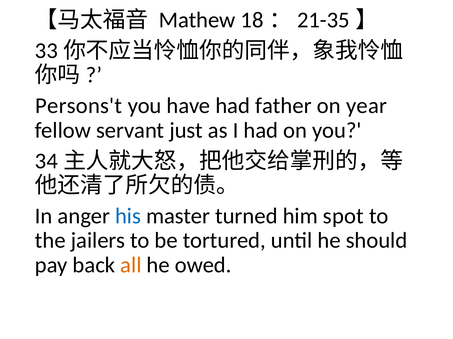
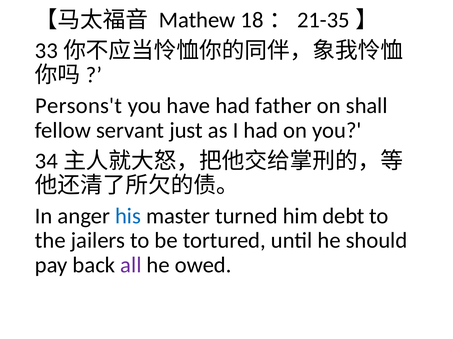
year: year -> shall
spot: spot -> debt
all colour: orange -> purple
